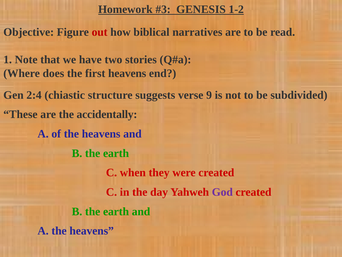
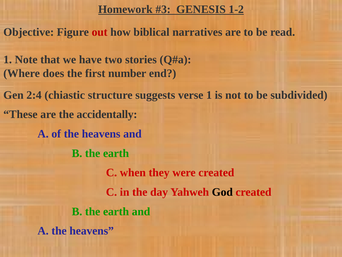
first heavens: heavens -> number
verse 9: 9 -> 1
God colour: purple -> black
